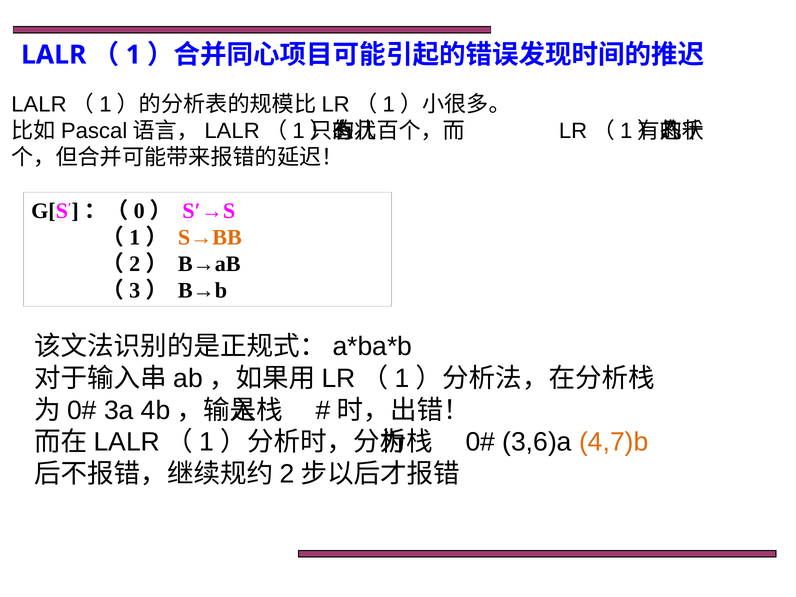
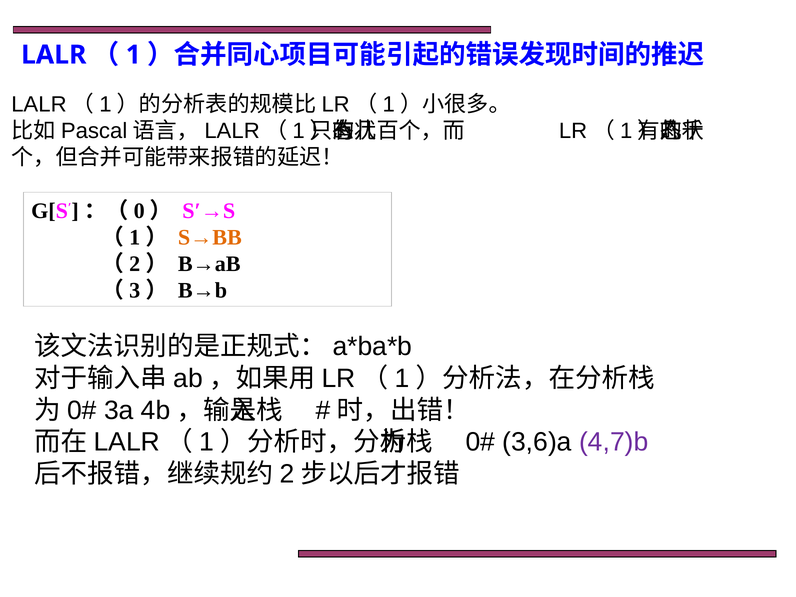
4,7)b colour: orange -> purple
